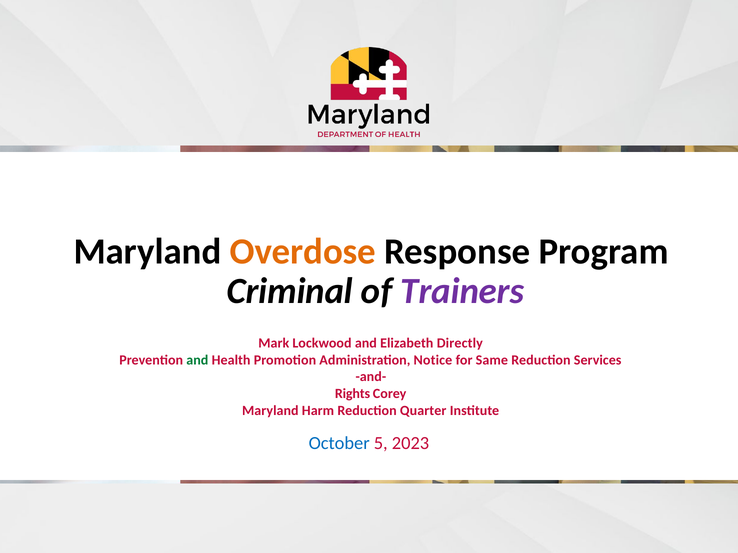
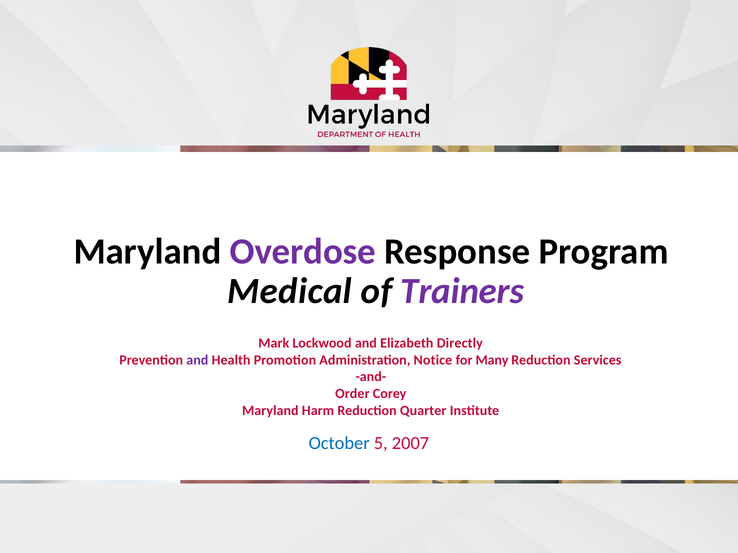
Overdose colour: orange -> purple
Criminal: Criminal -> Medical
and at (197, 360) colour: green -> purple
Same: Same -> Many
Rights: Rights -> Order
2023: 2023 -> 2007
